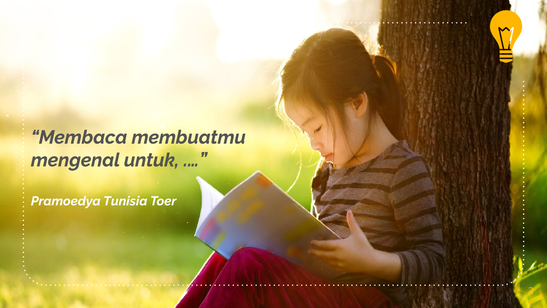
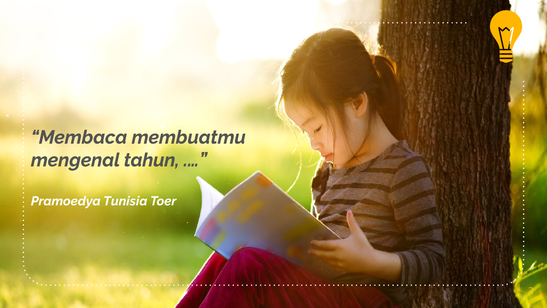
untuk: untuk -> tahun
